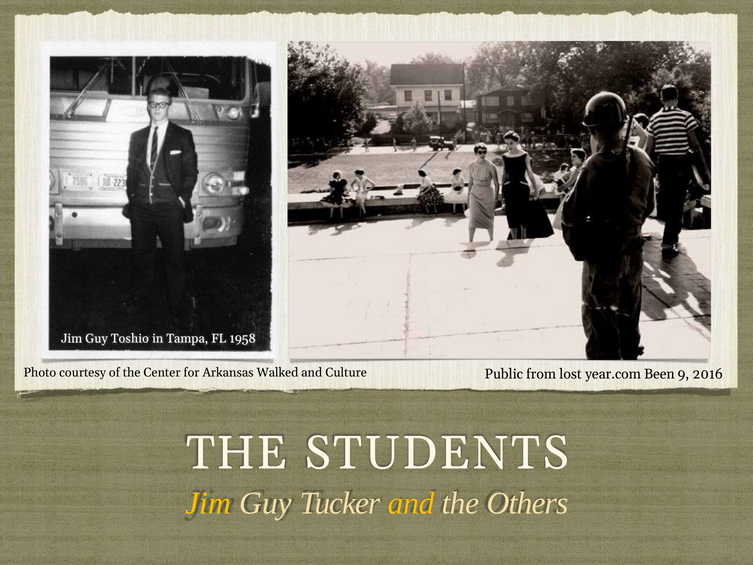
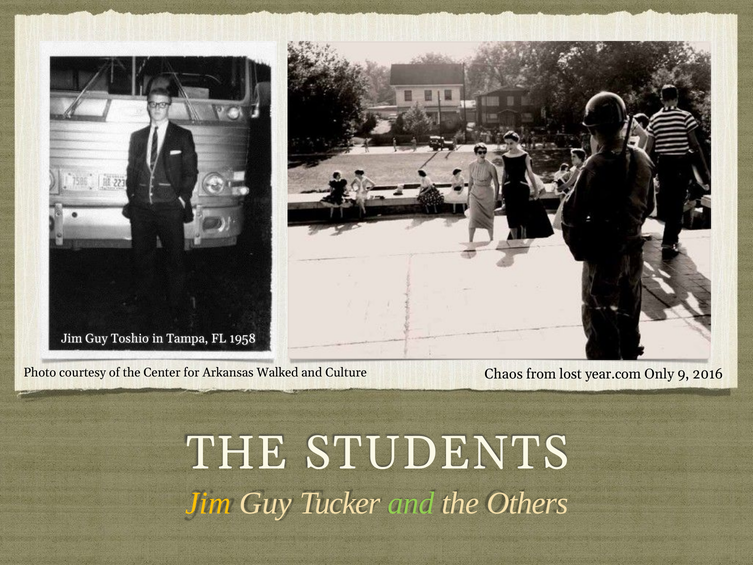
Public: Public -> Chaos
Been: Been -> Only
and at (411, 503) colour: yellow -> light green
